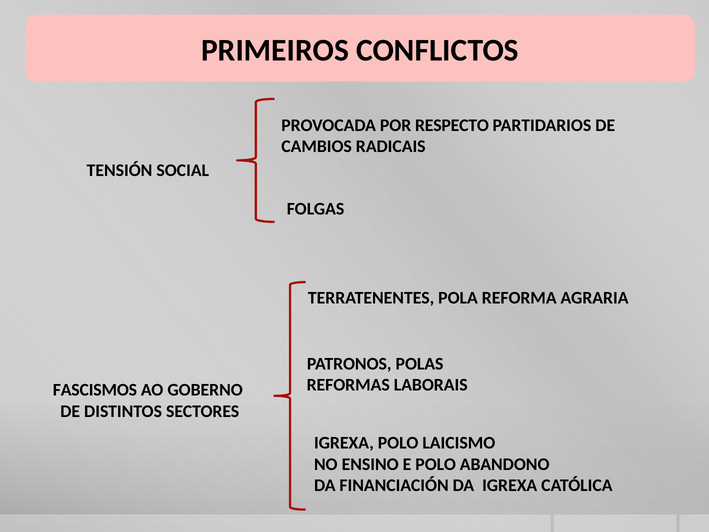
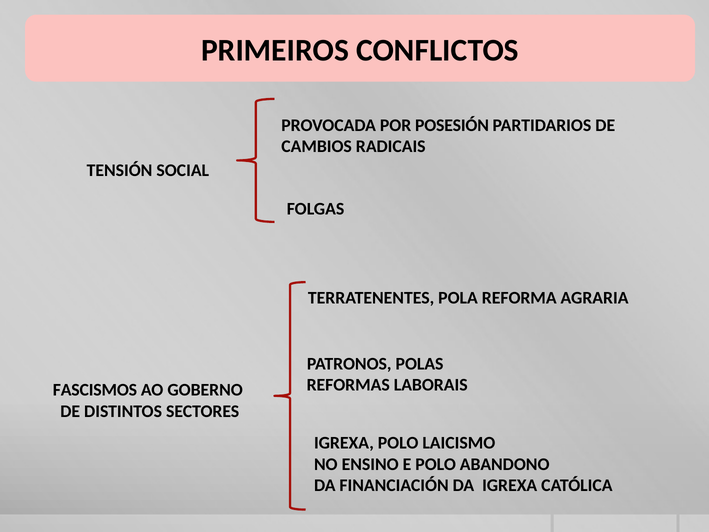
RESPECTO: RESPECTO -> POSESIÓN
